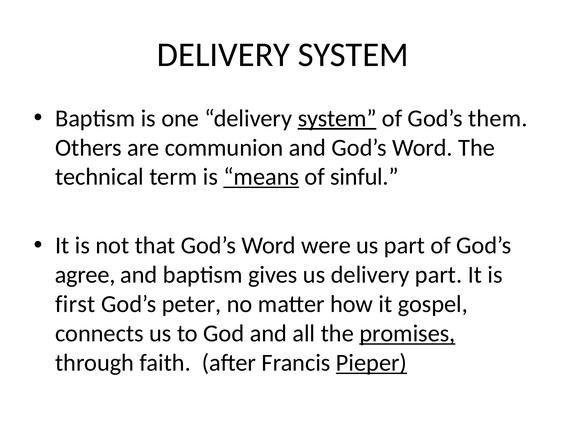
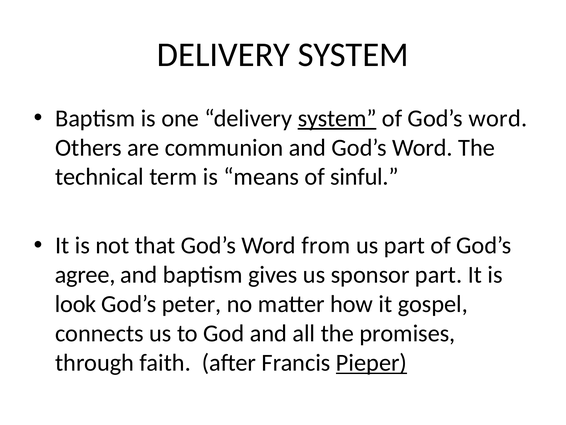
of God’s them: them -> word
means underline: present -> none
were: were -> from
us delivery: delivery -> sponsor
first: first -> look
promises underline: present -> none
